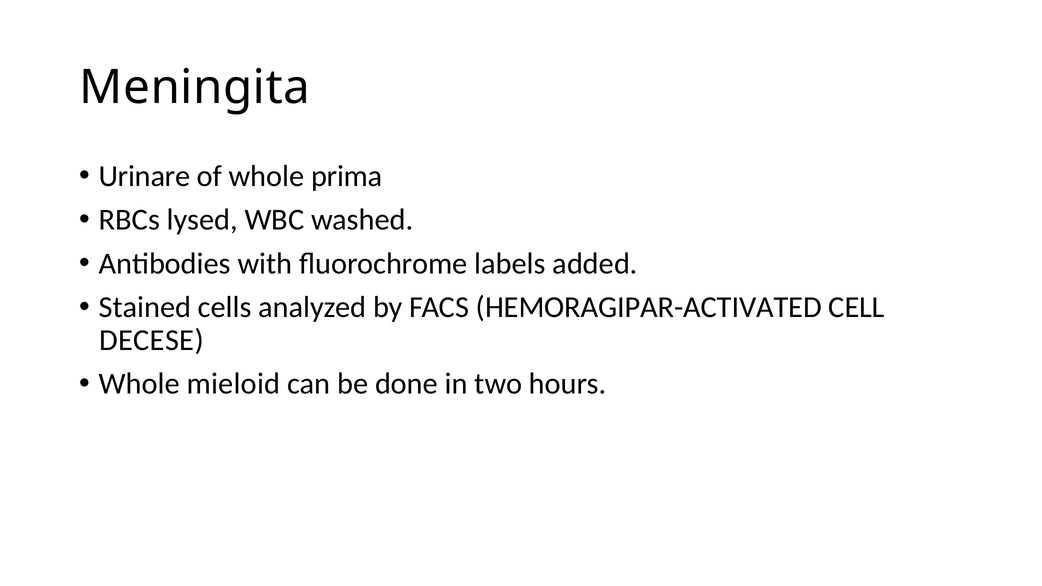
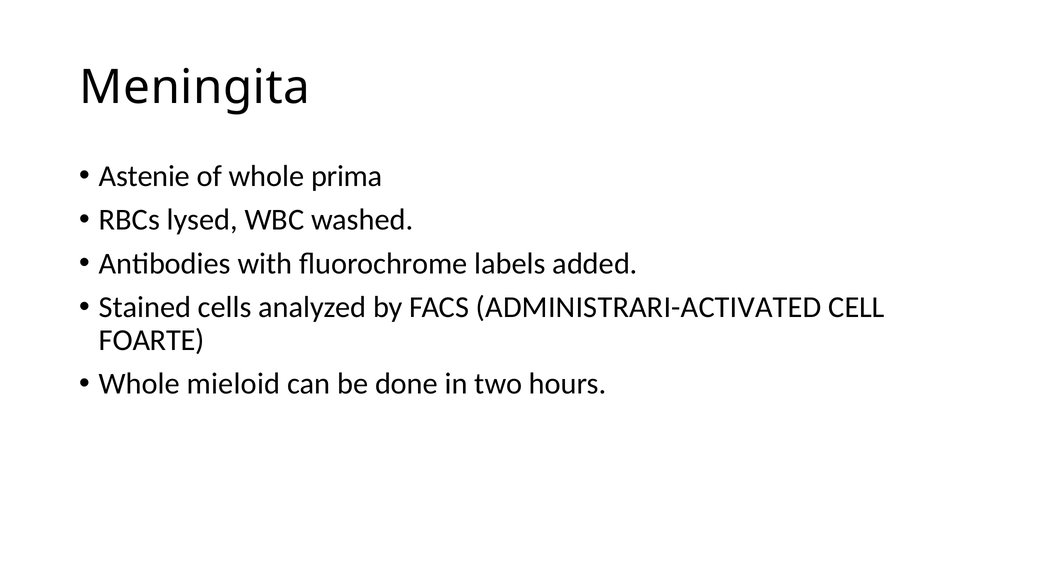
Urinare: Urinare -> Astenie
HEMORAGIPAR-ACTIVATED: HEMORAGIPAR-ACTIVATED -> ADMINISTRARI-ACTIVATED
DECESE: DECESE -> FOARTE
